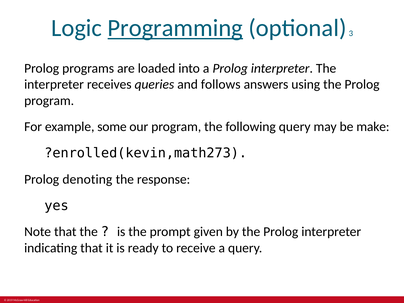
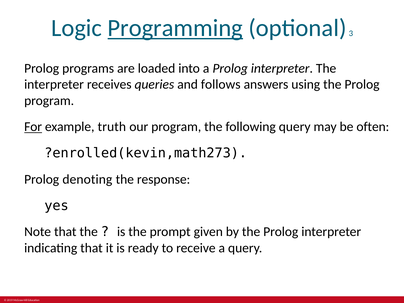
For underline: none -> present
some: some -> truth
make: make -> often
